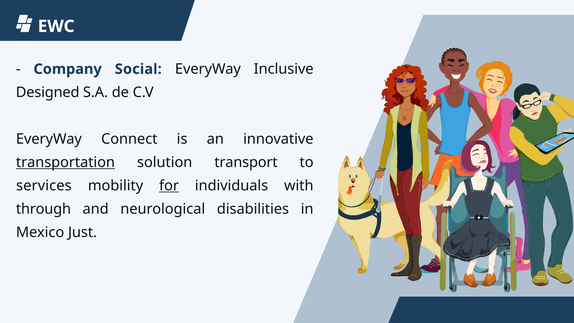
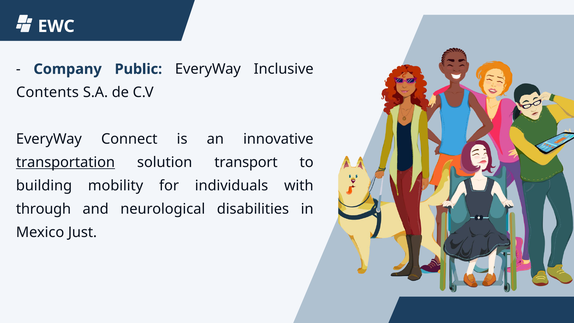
Social: Social -> Public
Designed: Designed -> Contents
services: services -> building
for underline: present -> none
